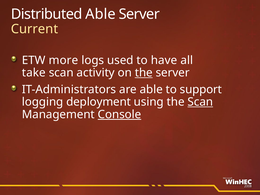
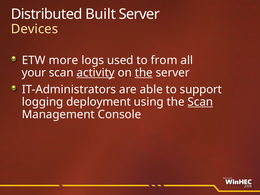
Distributed Able: Able -> Built
Current: Current -> Devices
have: have -> from
take: take -> your
activity underline: none -> present
Console underline: present -> none
